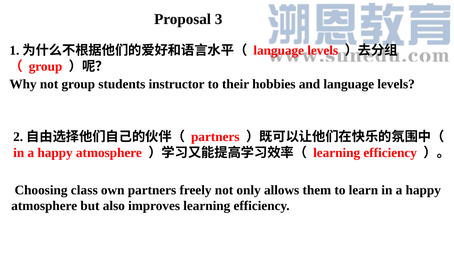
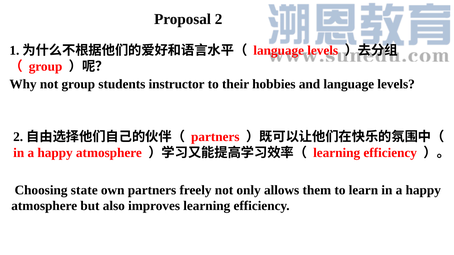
Proposal 3: 3 -> 2
class: class -> state
